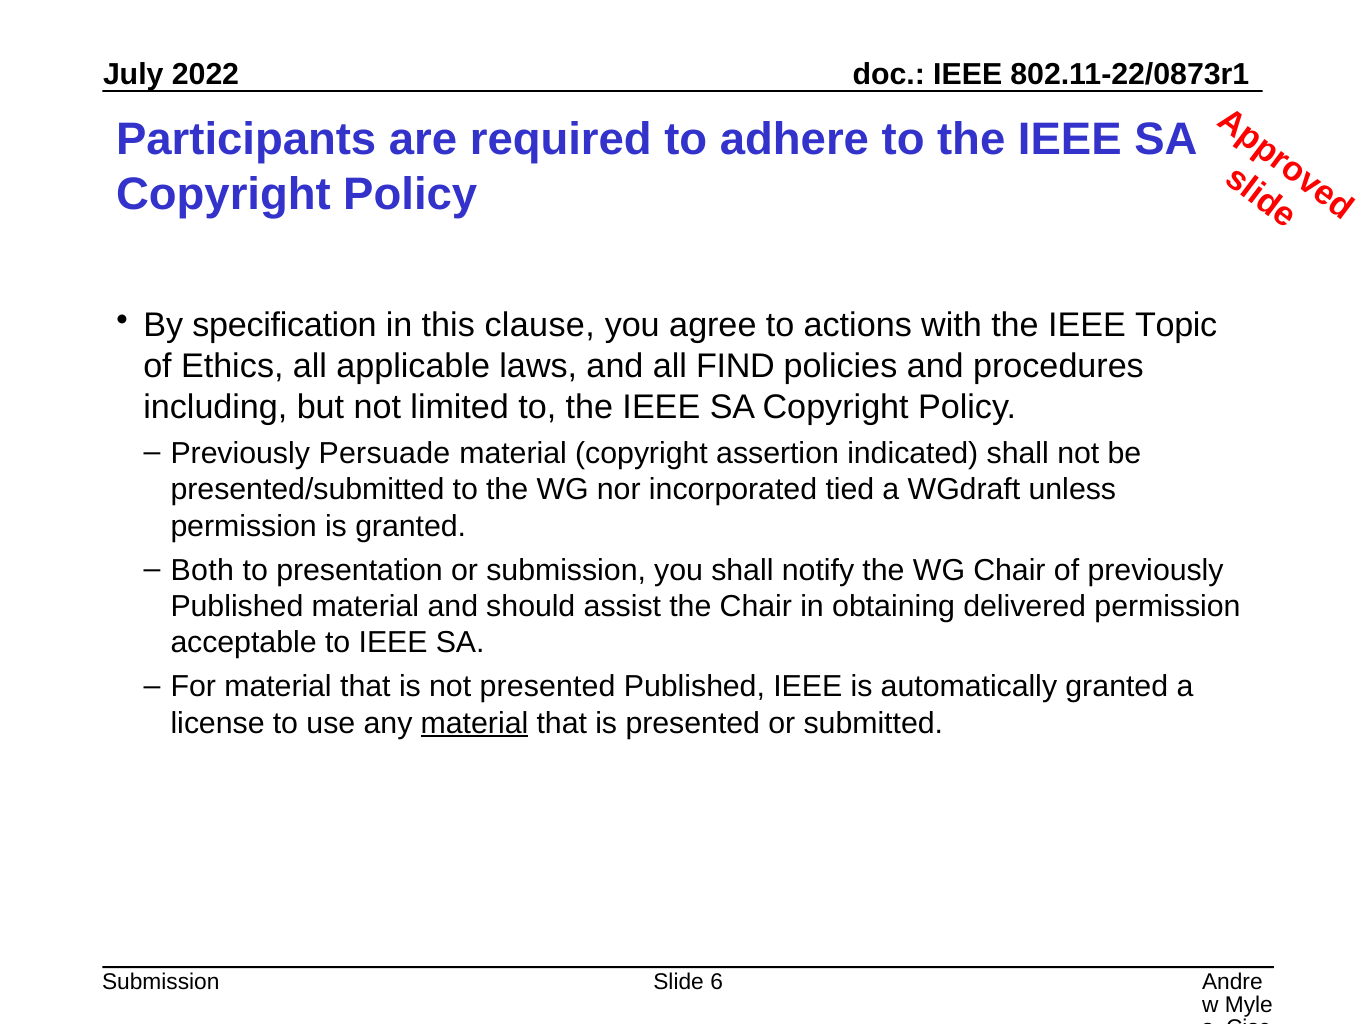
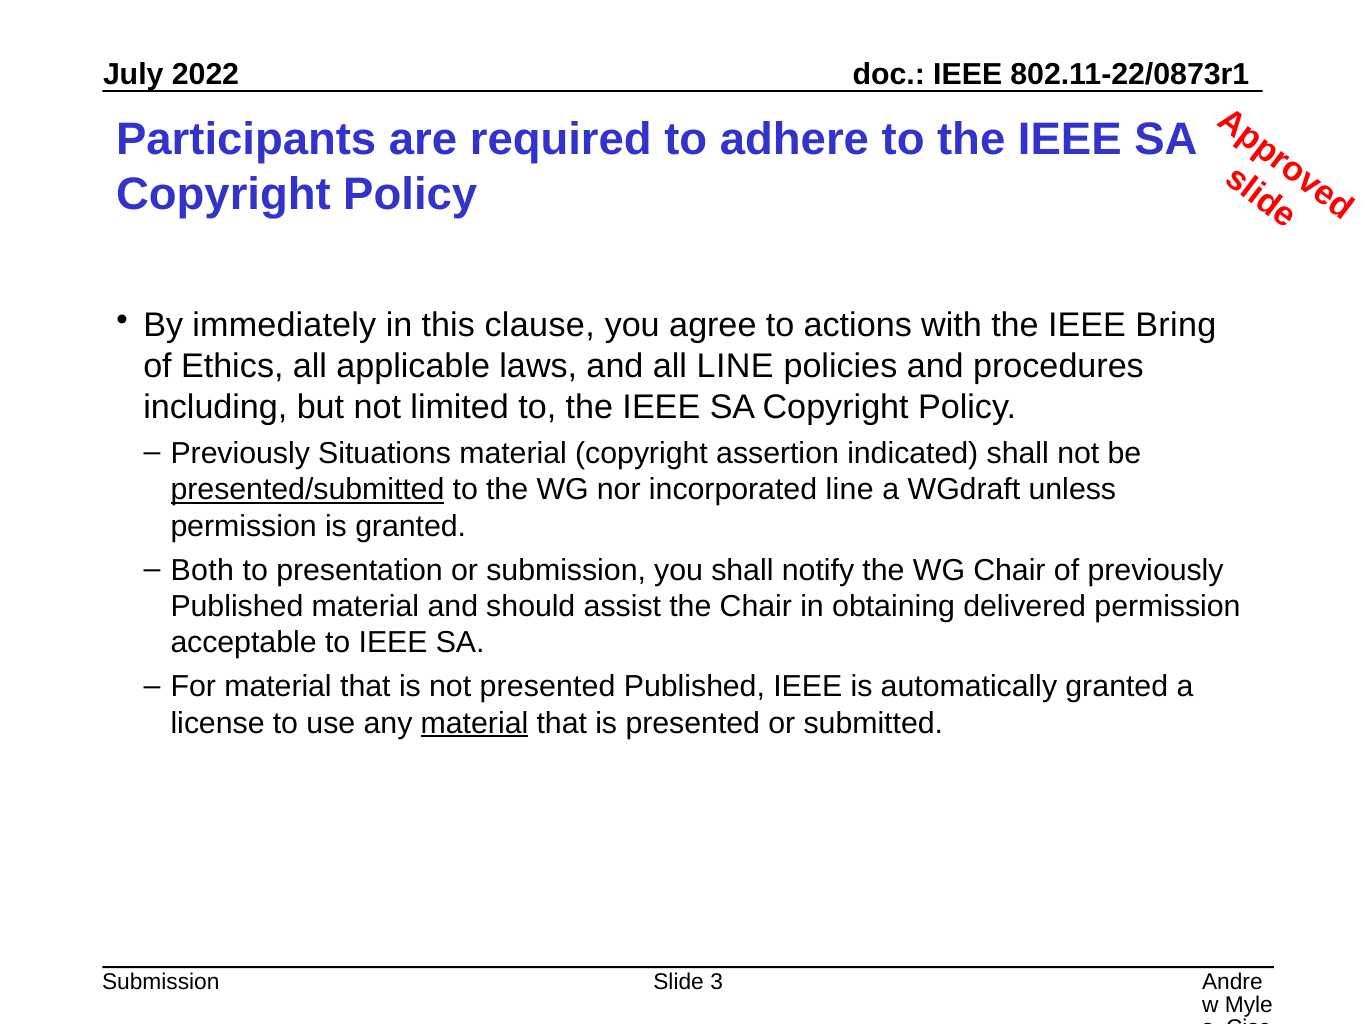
specification: specification -> immediately
Topic: Topic -> Bring
all FIND: FIND -> LINE
Persuade: Persuade -> Situations
presented/submitted underline: none -> present
incorporated tied: tied -> line
6: 6 -> 3
